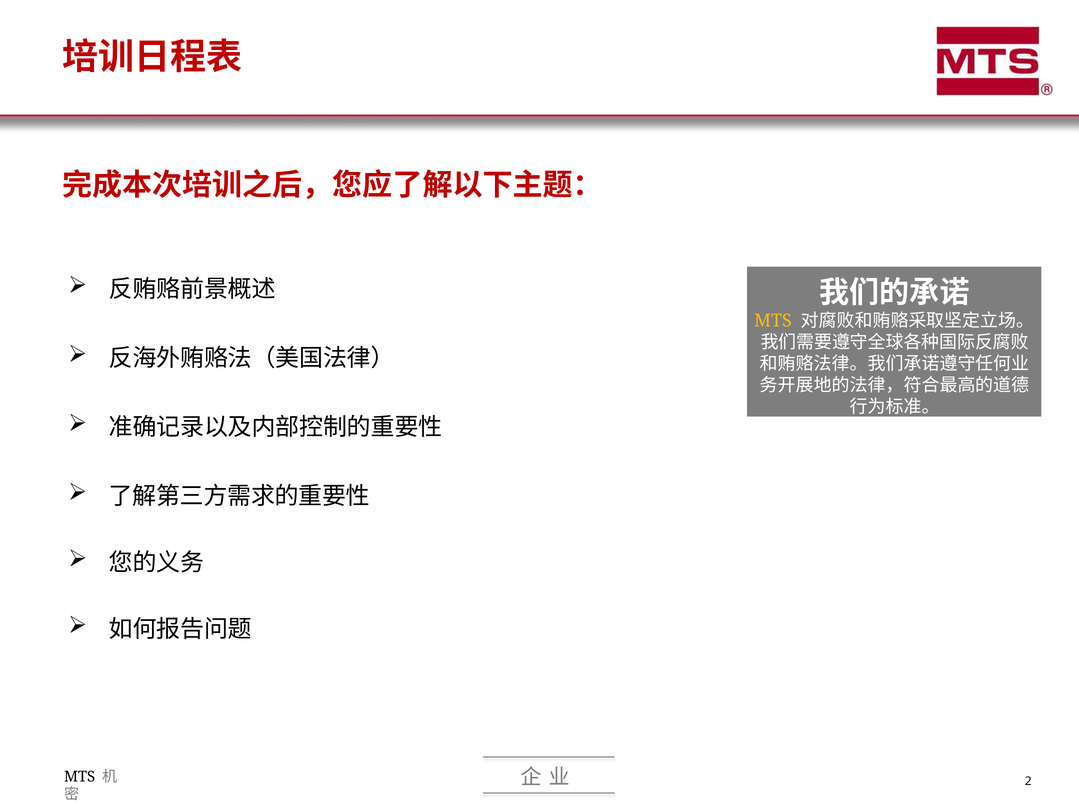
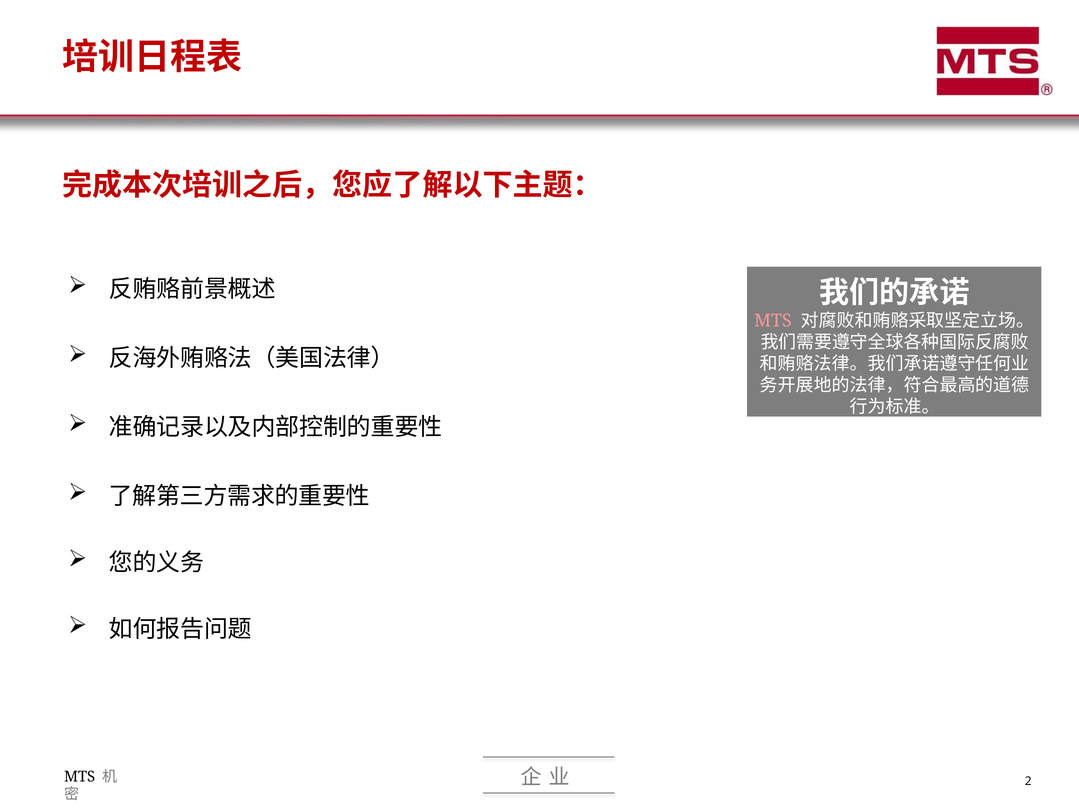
MTS at (773, 321) colour: yellow -> pink
